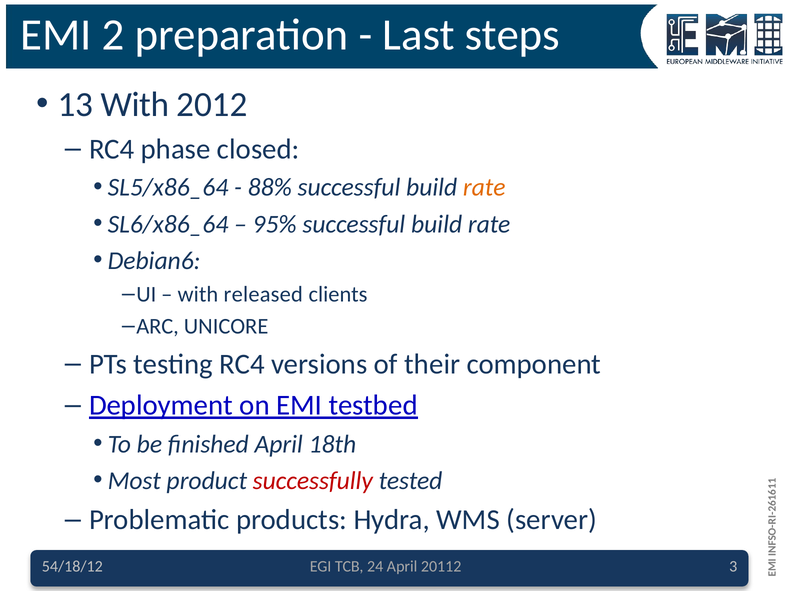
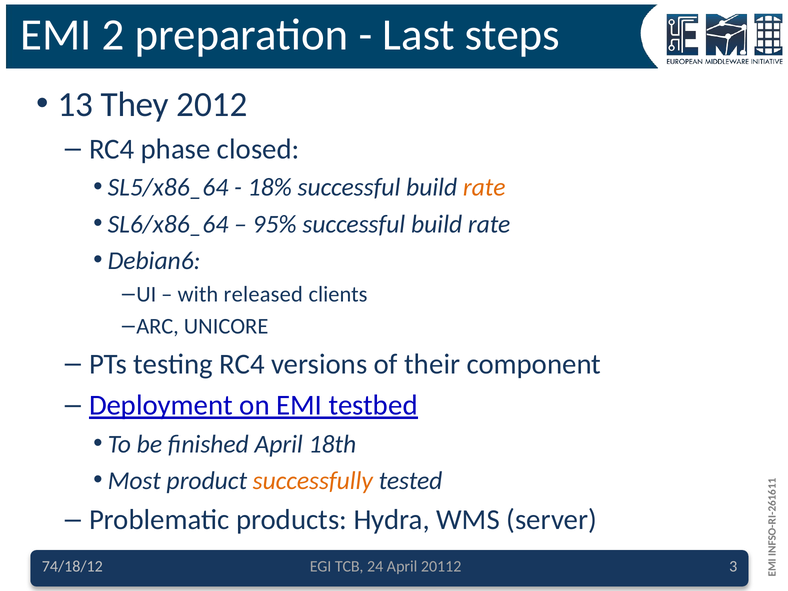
13 With: With -> They
88%: 88% -> 18%
successfully colour: red -> orange
54/18/12: 54/18/12 -> 74/18/12
